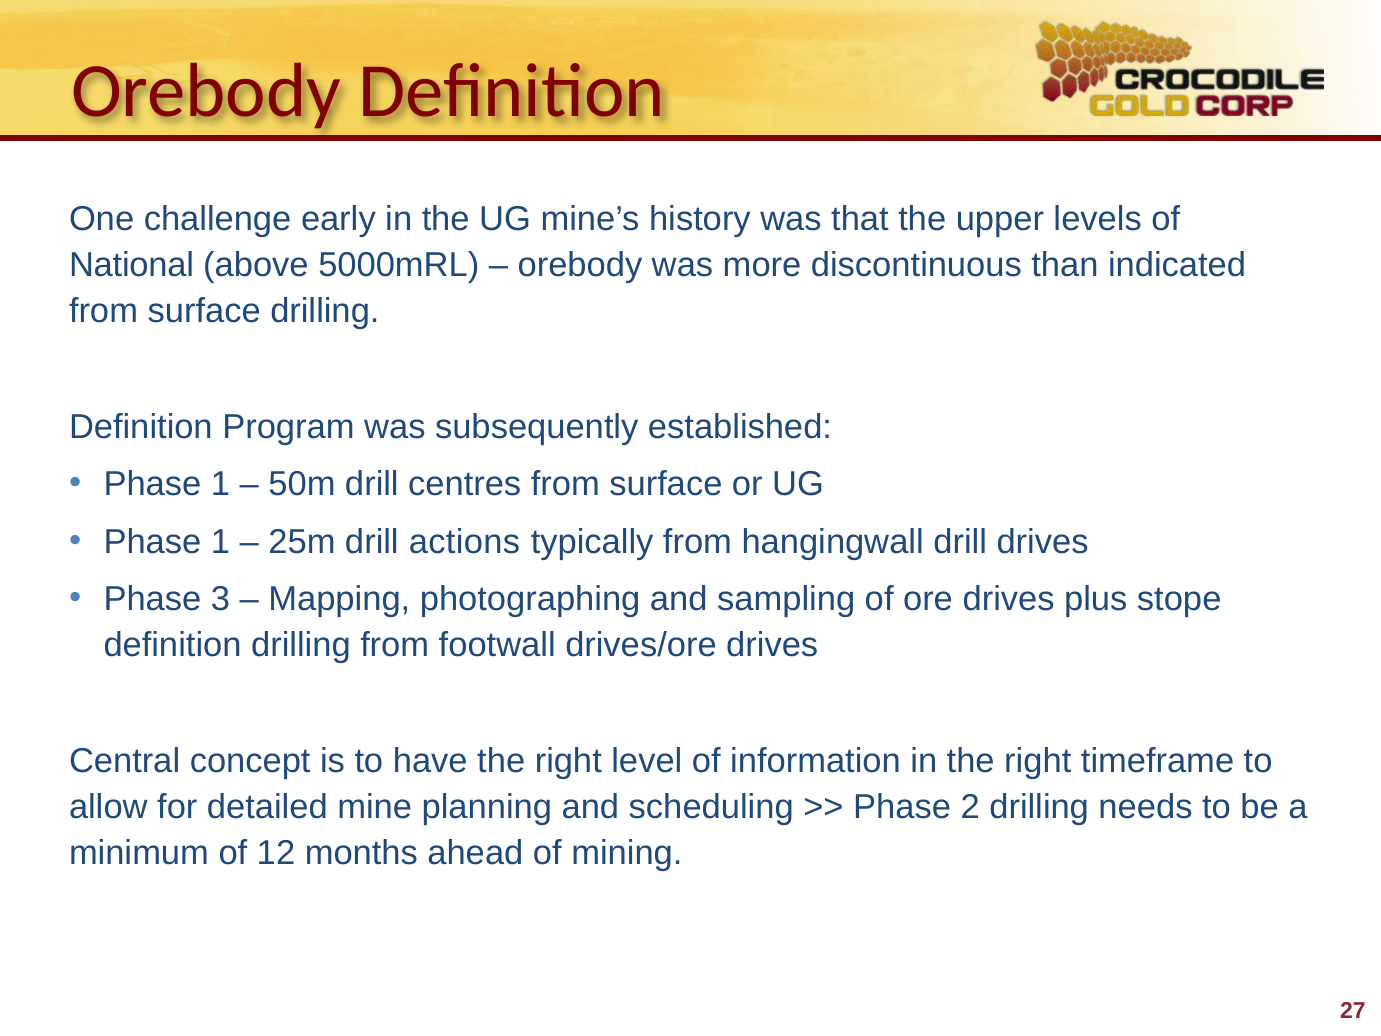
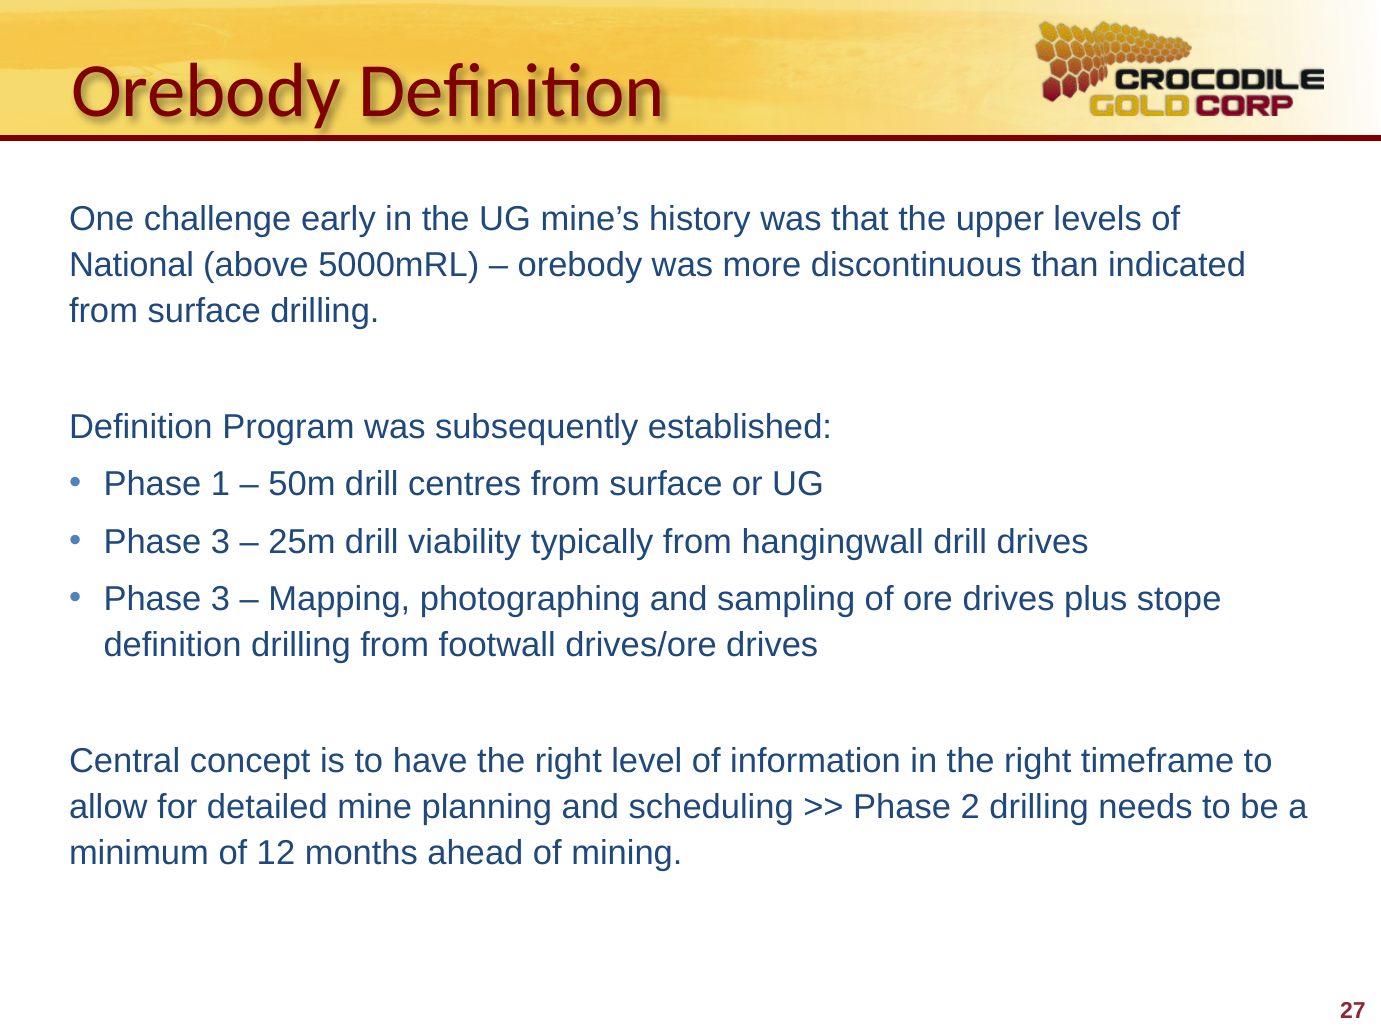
1 at (220, 542): 1 -> 3
actions: actions -> viability
